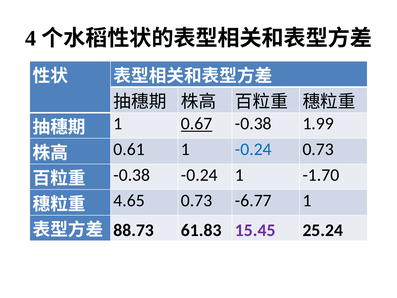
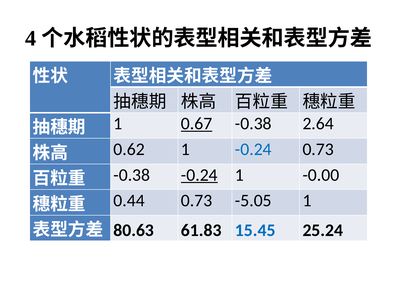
1.99: 1.99 -> 2.64
0.61: 0.61 -> 0.62
-0.24 at (199, 175) underline: none -> present
-1.70: -1.70 -> -0.00
4.65: 4.65 -> 0.44
-6.77: -6.77 -> -5.05
88.73: 88.73 -> 80.63
15.45 colour: purple -> blue
